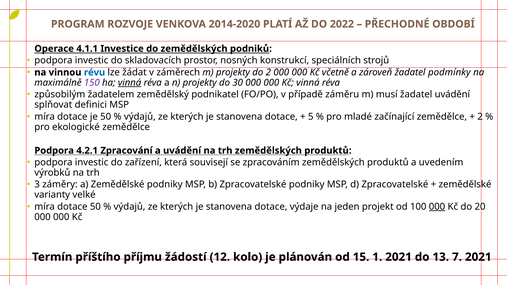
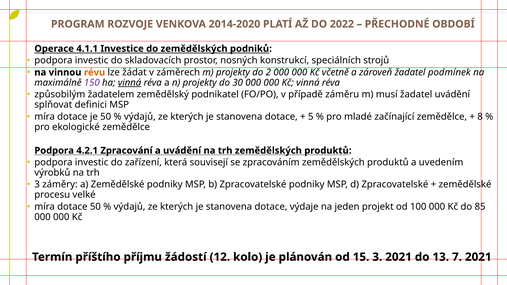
révu colour: blue -> orange
podmínky: podmínky -> podmínek
2 at (480, 117): 2 -> 8
varianty: varianty -> procesu
000 at (437, 207) underline: present -> none
20: 20 -> 85
15 1: 1 -> 3
